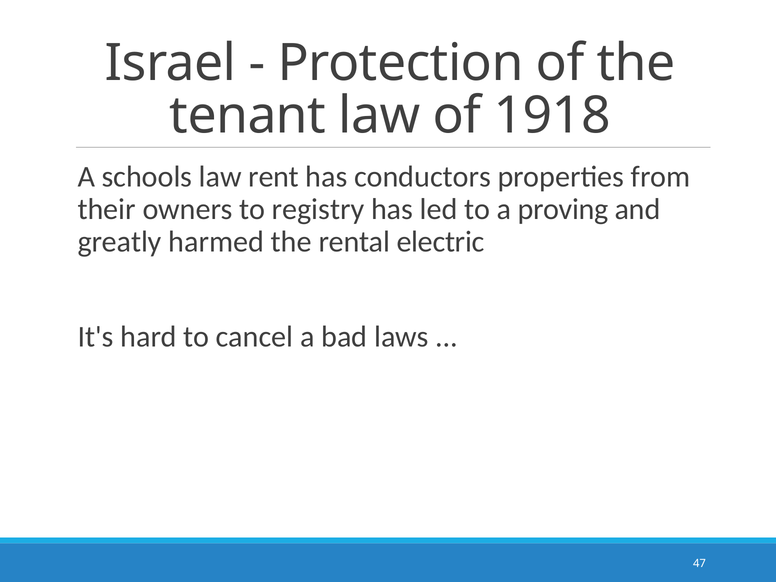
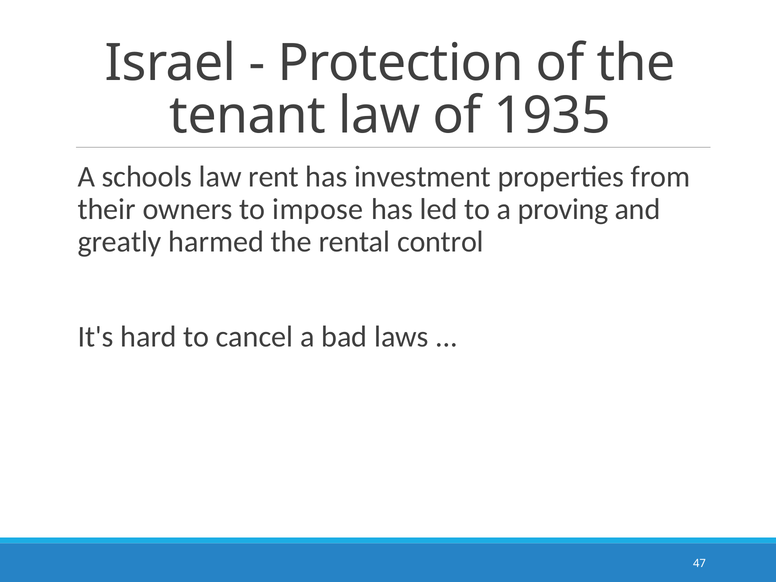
1918: 1918 -> 1935
conductors: conductors -> investment
registry: registry -> impose
electric: electric -> control
